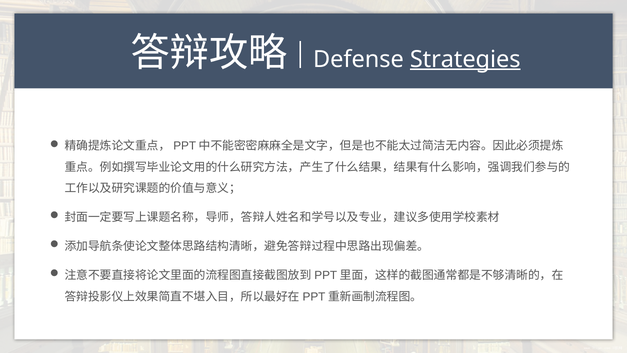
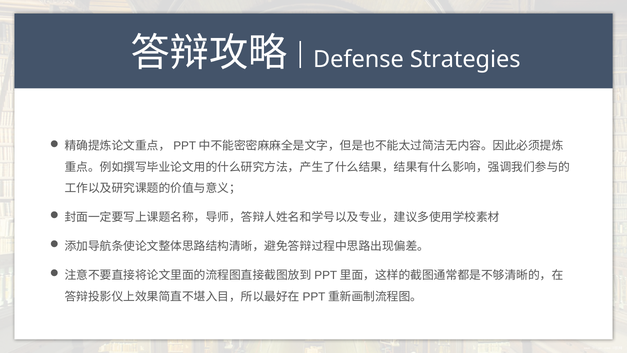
Strategies underline: present -> none
